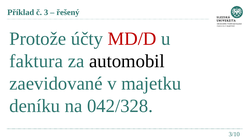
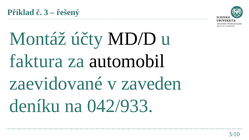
Protože: Protože -> Montáž
MD/D colour: red -> black
majetku: majetku -> zaveden
042/328: 042/328 -> 042/933
